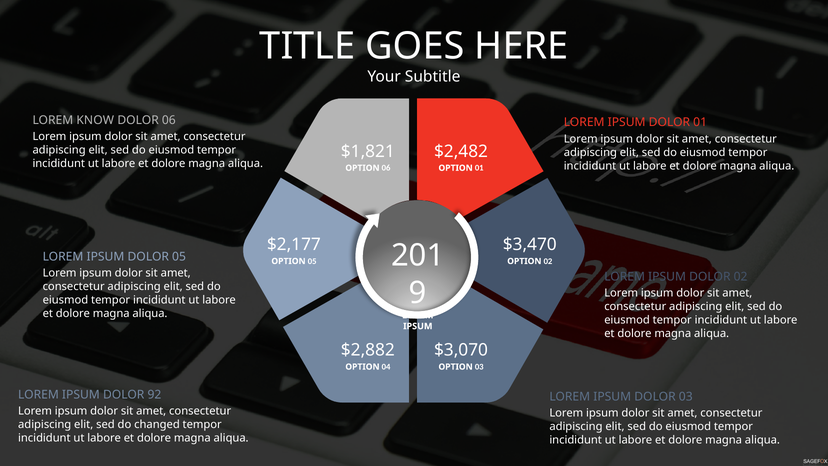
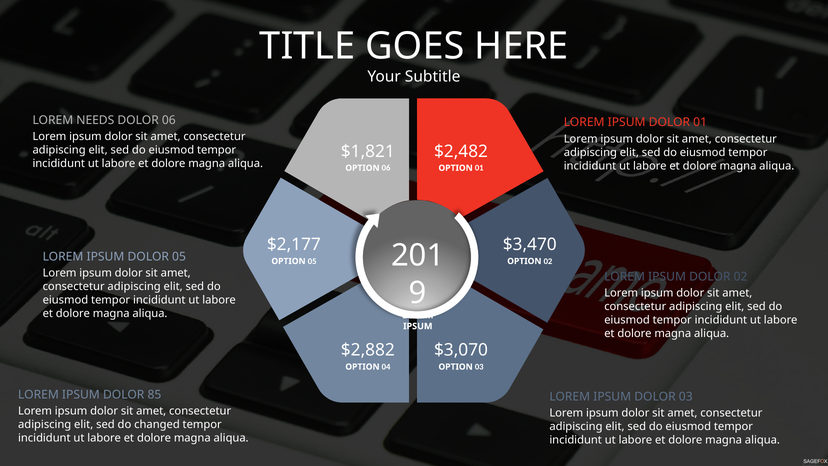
KNOW: KNOW -> NEEDS
92: 92 -> 85
